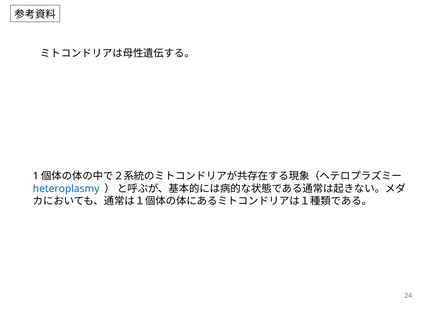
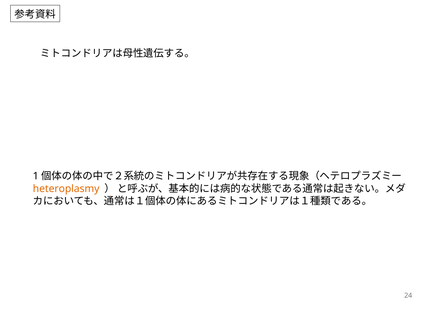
heteroplasmy colour: blue -> orange
